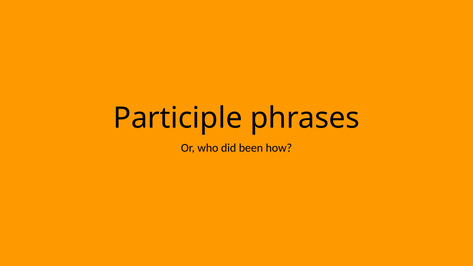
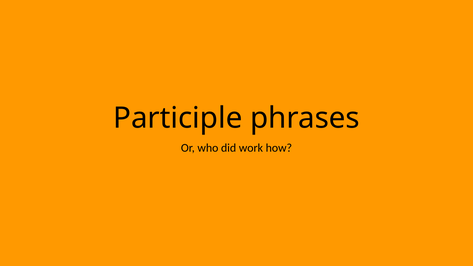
been: been -> work
